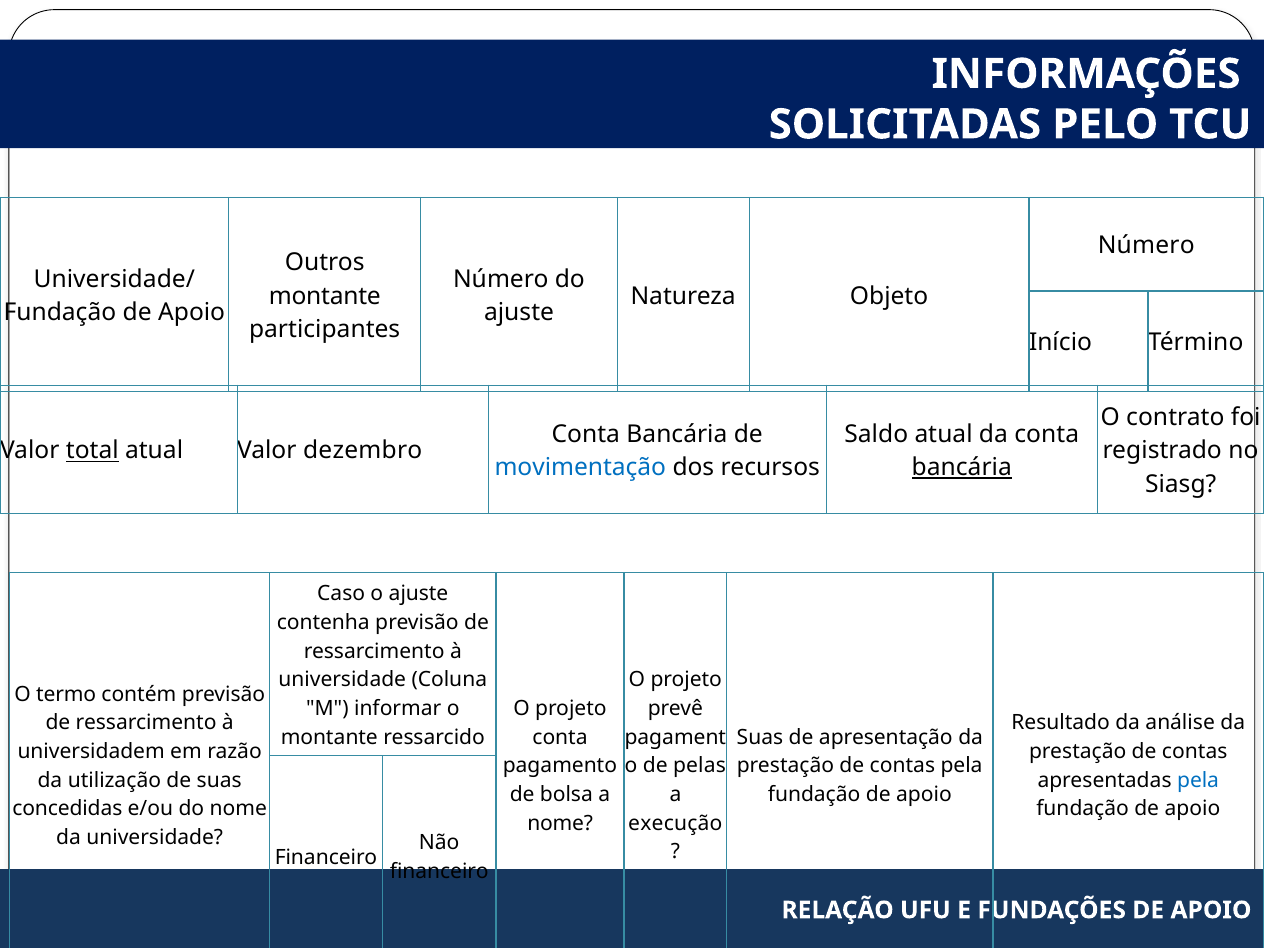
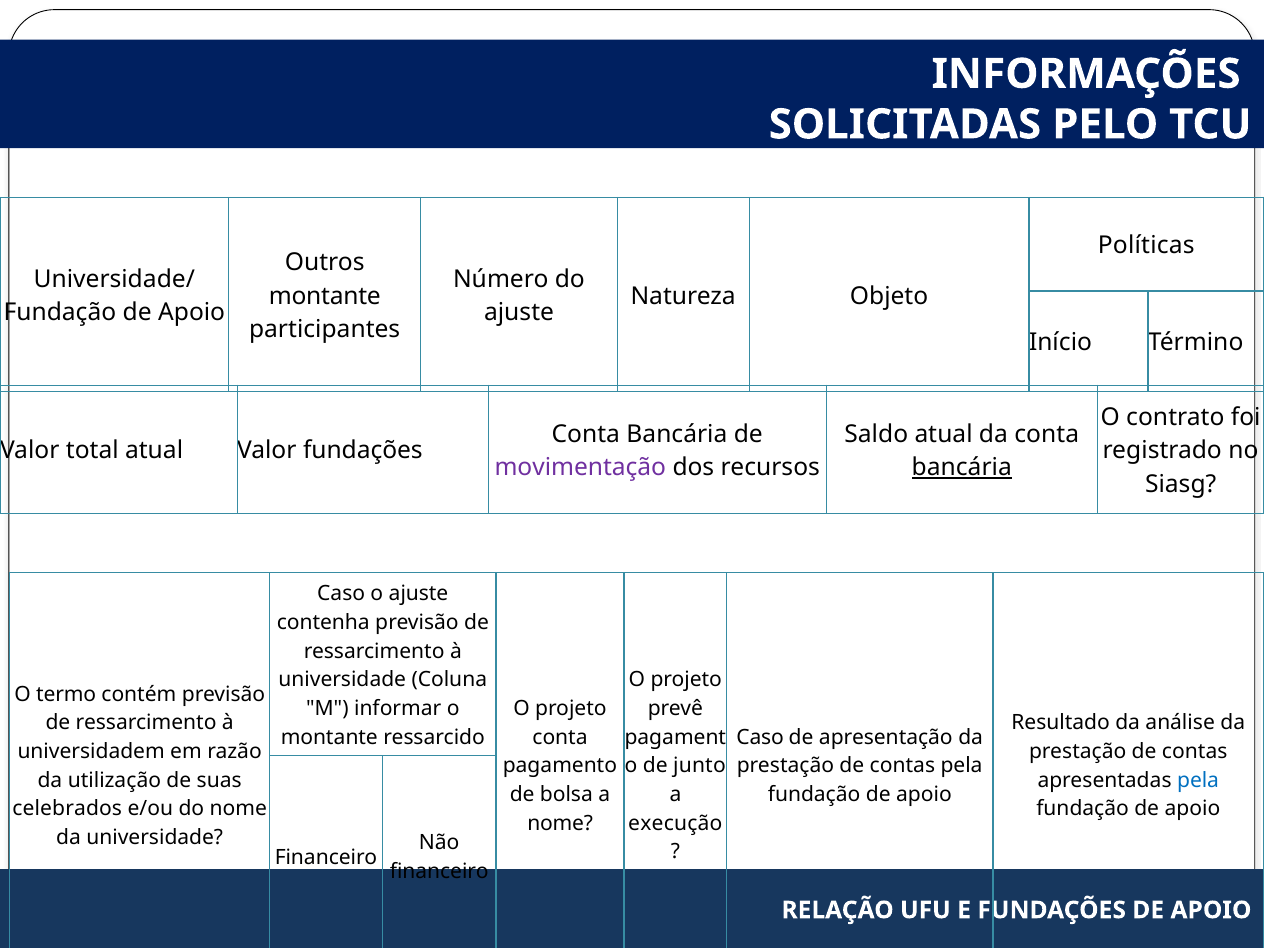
Número at (1146, 246): Número -> Políticas
total underline: present -> none
Valor dezembro: dezembro -> fundações
movimentação colour: blue -> purple
Suas at (760, 737): Suas -> Caso
pelas: pelas -> junto
concedidas: concedidas -> celebrados
